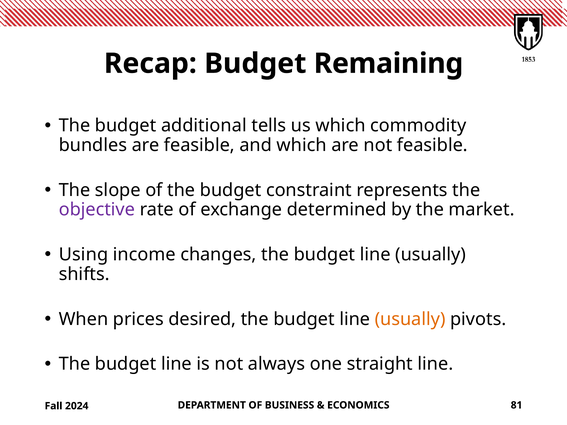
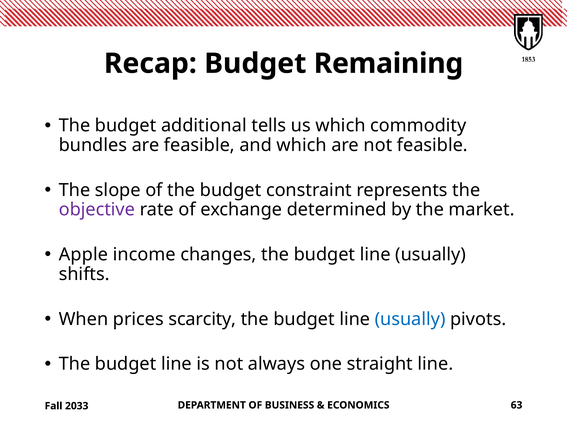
Using: Using -> Apple
desired: desired -> scarcity
usually at (410, 319) colour: orange -> blue
81: 81 -> 63
2024: 2024 -> 2033
